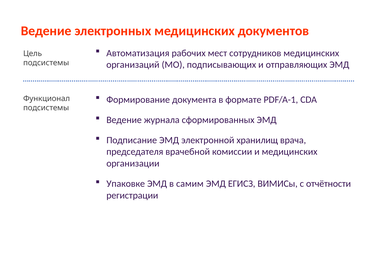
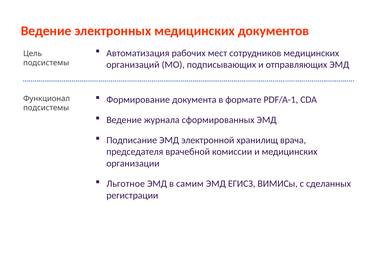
Упаковке: Упаковке -> Льготное
отчётности: отчётности -> сделанных
